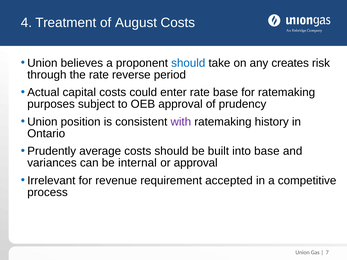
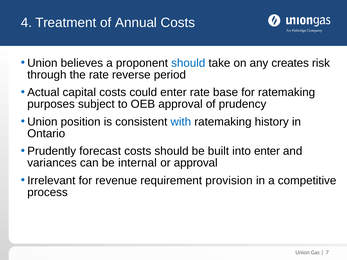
August: August -> Annual
with colour: purple -> blue
average: average -> forecast
into base: base -> enter
accepted: accepted -> provision
